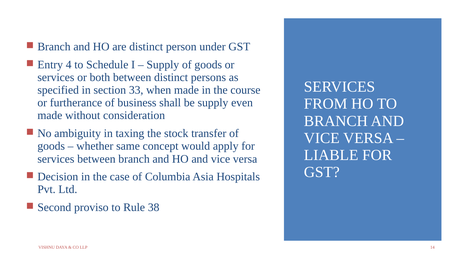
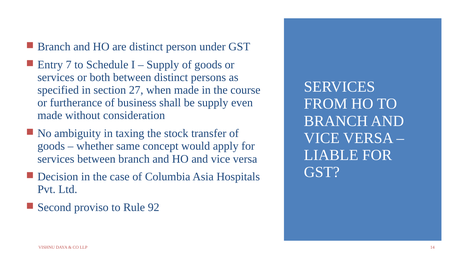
4: 4 -> 7
33: 33 -> 27
38: 38 -> 92
